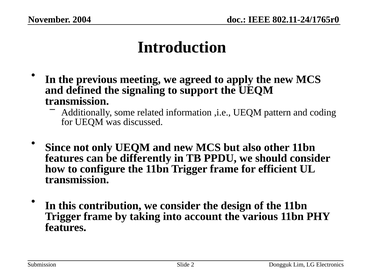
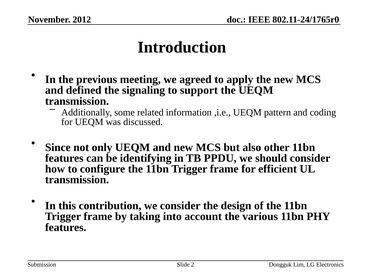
2004: 2004 -> 2012
differently: differently -> identifying
